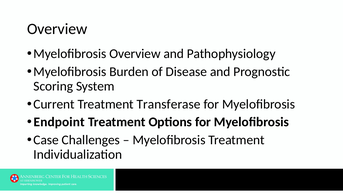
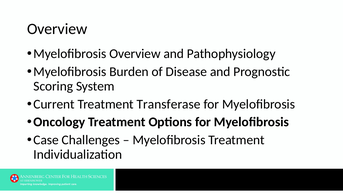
Endpoint: Endpoint -> Oncology
